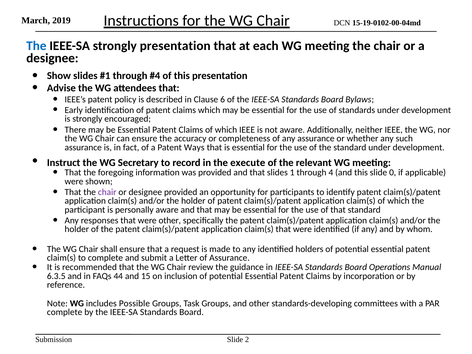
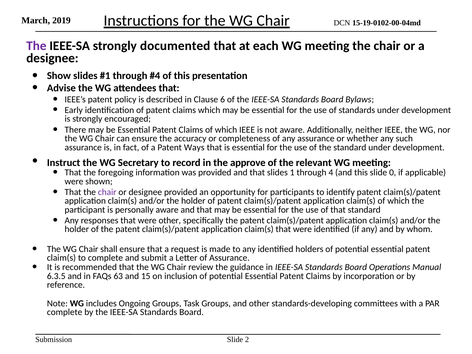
The at (36, 46) colour: blue -> purple
strongly presentation: presentation -> documented
execute: execute -> approve
44: 44 -> 63
Possible: Possible -> Ongoing
